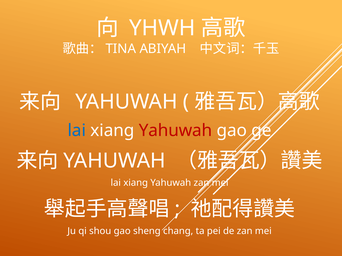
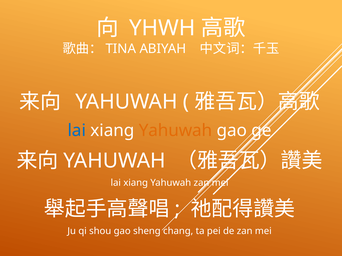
Yahuwah at (176, 131) colour: red -> orange
